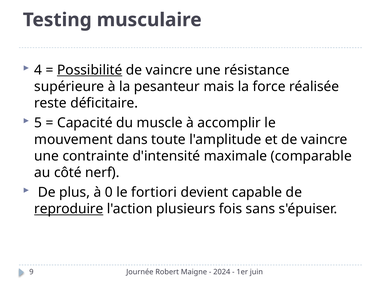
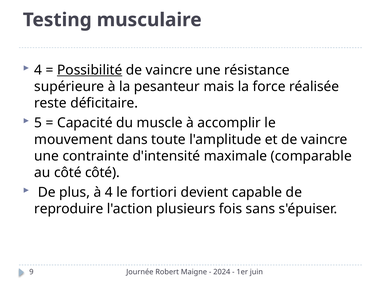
côté nerf: nerf -> côté
à 0: 0 -> 4
reproduire underline: present -> none
